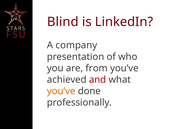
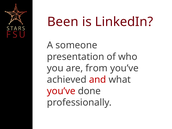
Blind: Blind -> Been
company: company -> someone
you’ve at (61, 91) colour: orange -> red
